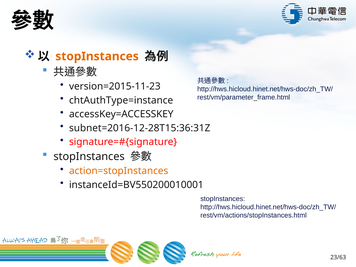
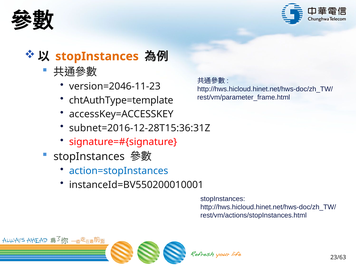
version=2015-11-23: version=2015-11-23 -> version=2046-11-23
chtAuthType=instance: chtAuthType=instance -> chtAuthType=template
action=stopInstances colour: orange -> blue
